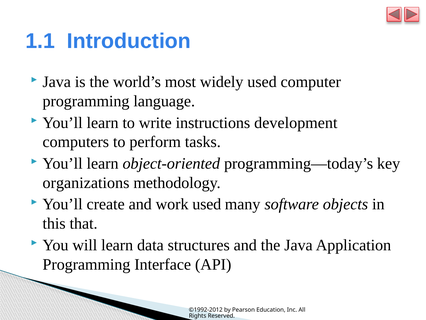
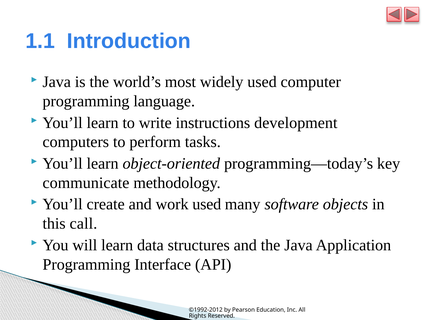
organizations: organizations -> communicate
that: that -> call
